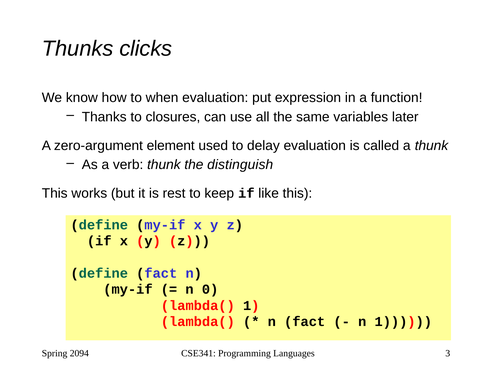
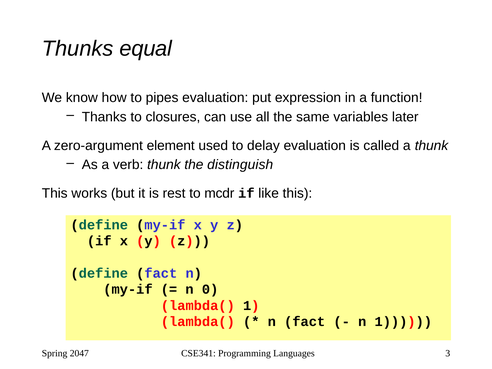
clicks: clicks -> equal
when: when -> pipes
keep: keep -> mcdr
2094: 2094 -> 2047
